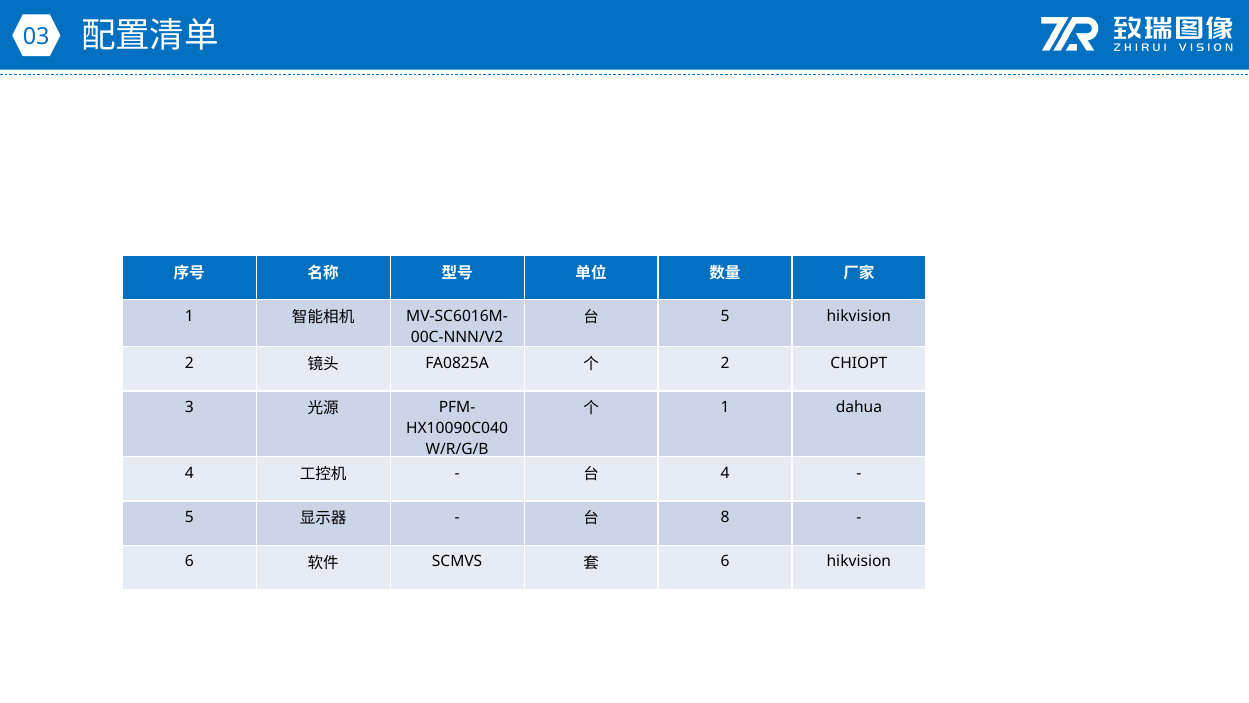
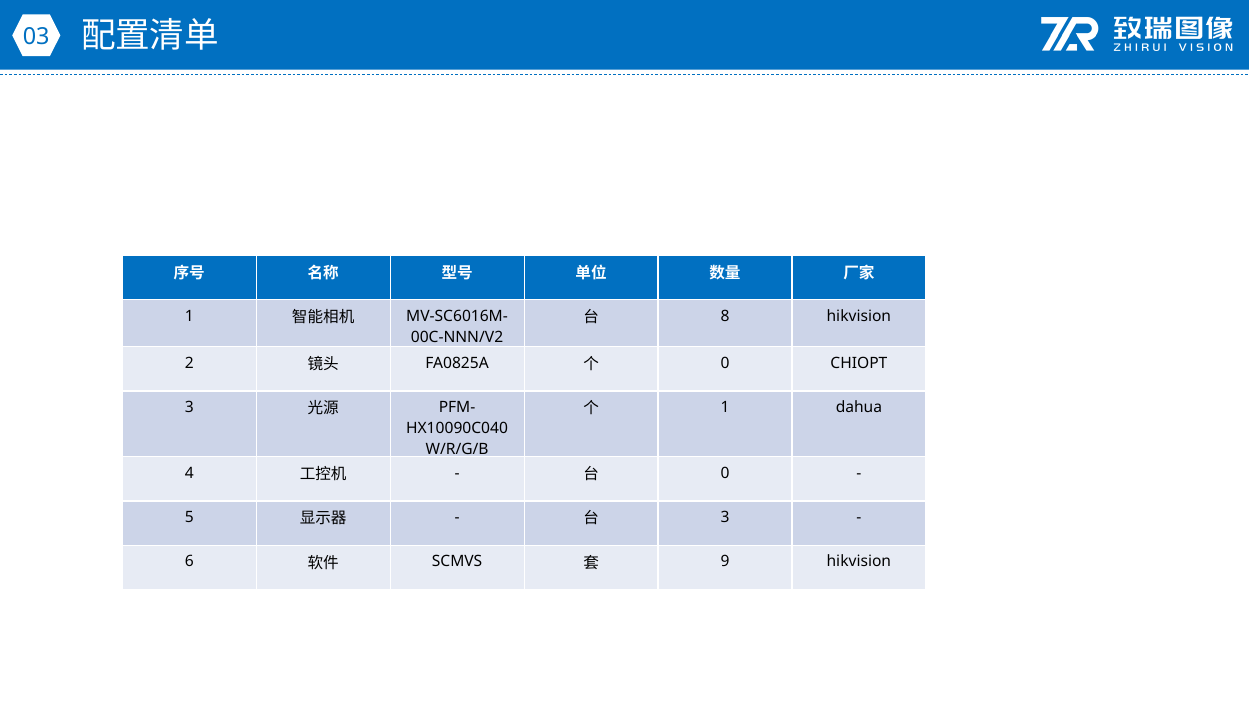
5 at (725, 316): 5 -> 8
2 at (725, 363): 2 -> 0
4 at (725, 473): 4 -> 0
8 at (725, 517): 8 -> 3
6 at (725, 561): 6 -> 9
